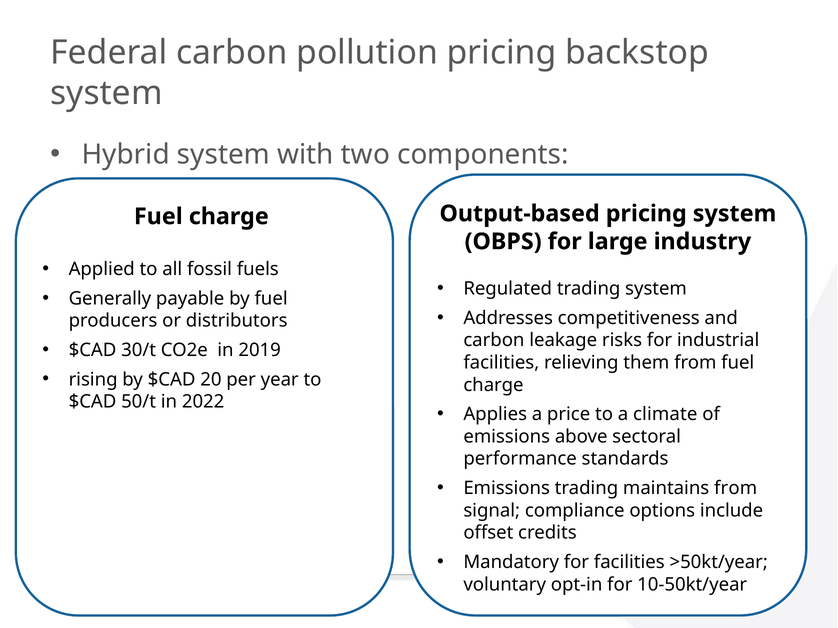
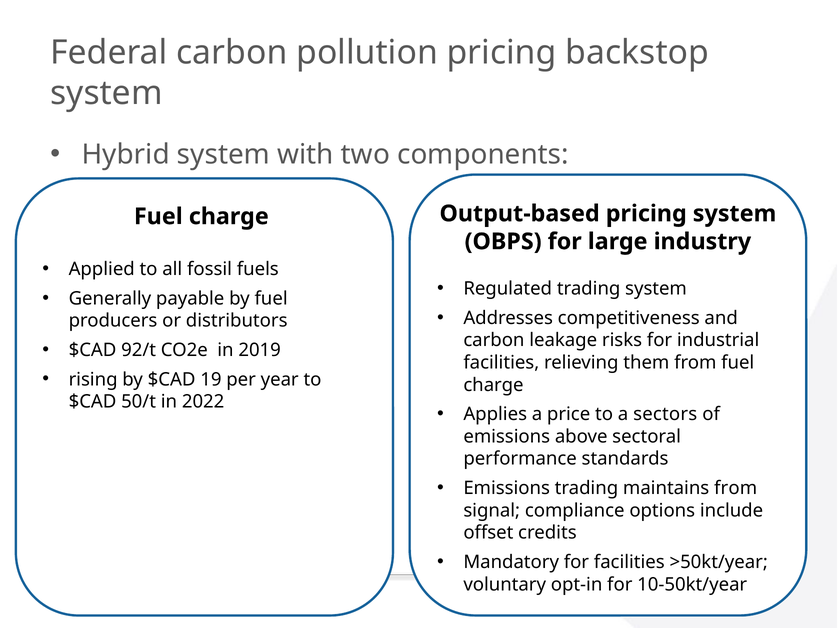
30/t: 30/t -> 92/t
20: 20 -> 19
climate: climate -> sectors
